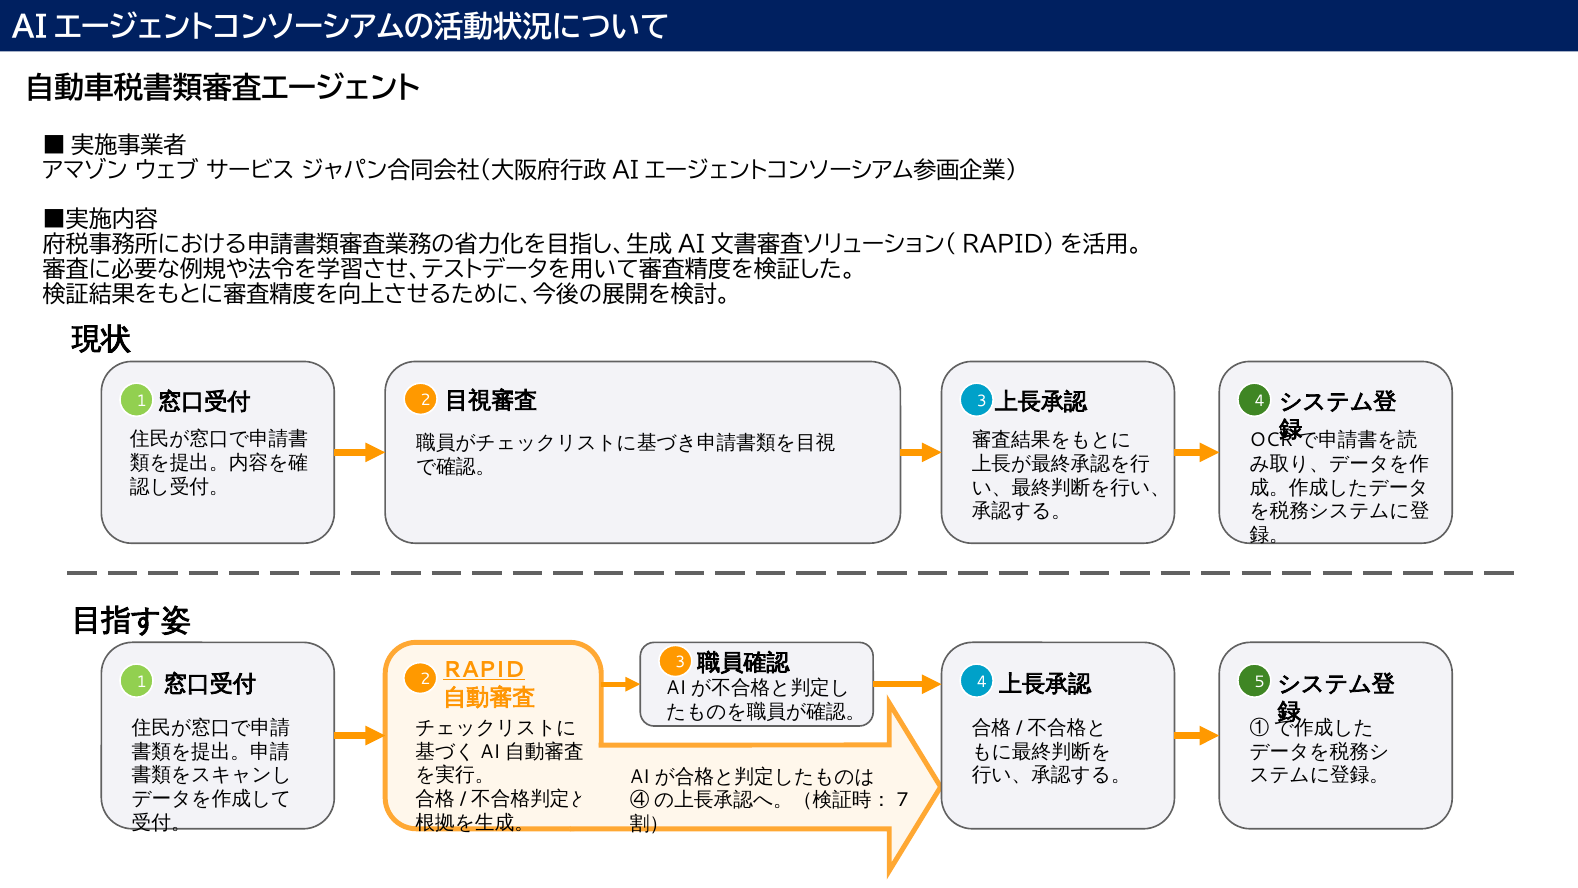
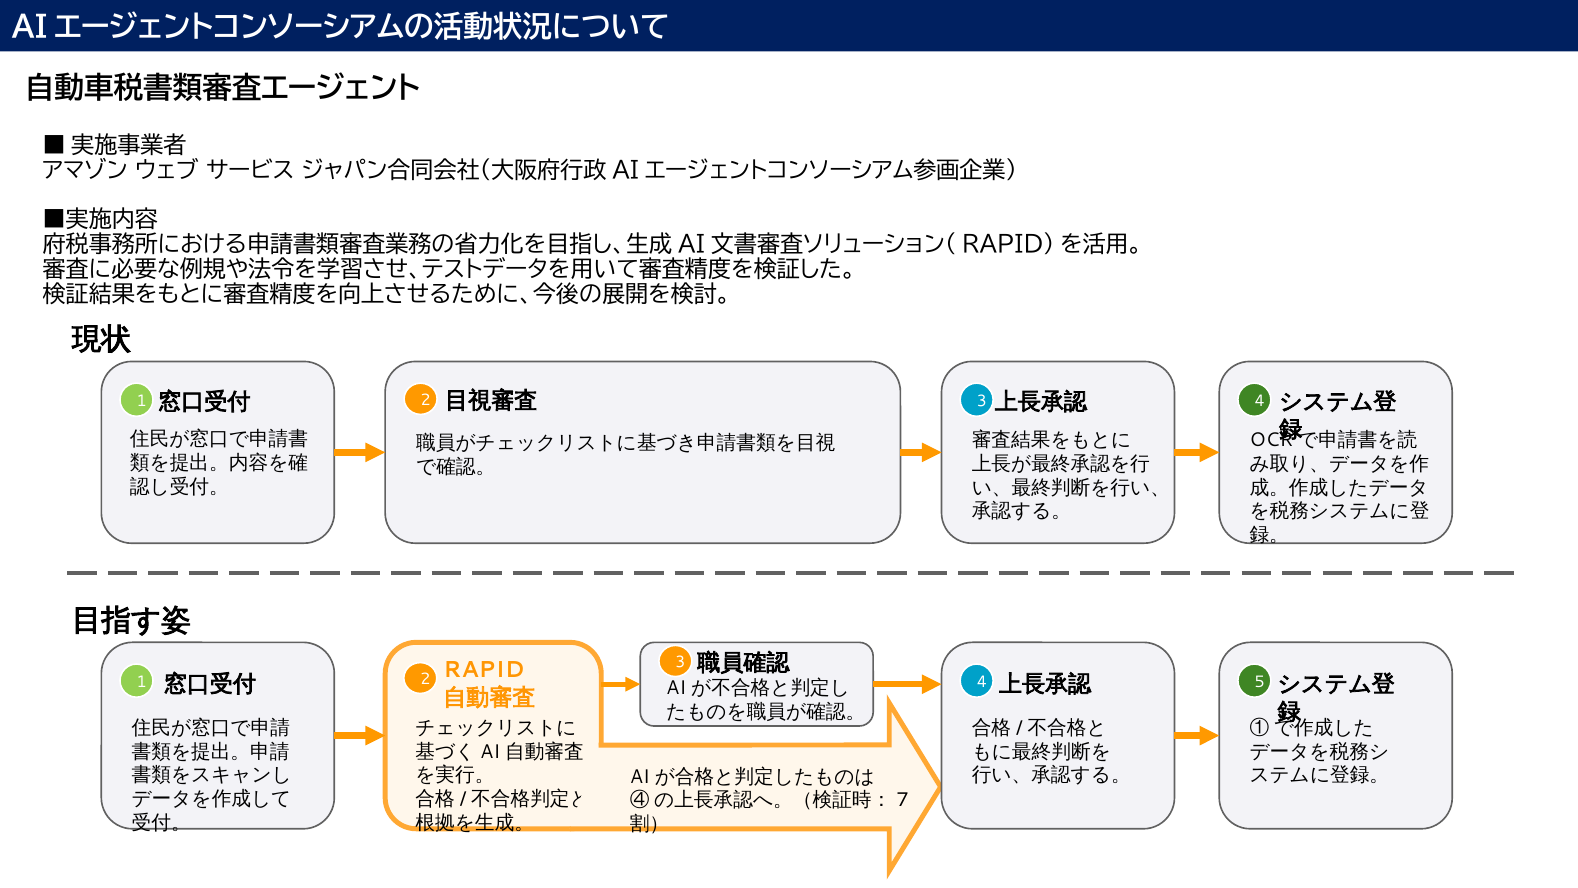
RAPID underline: present -> none
